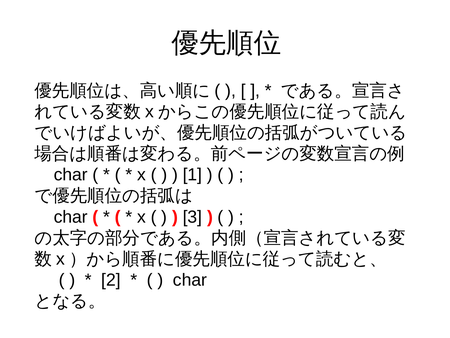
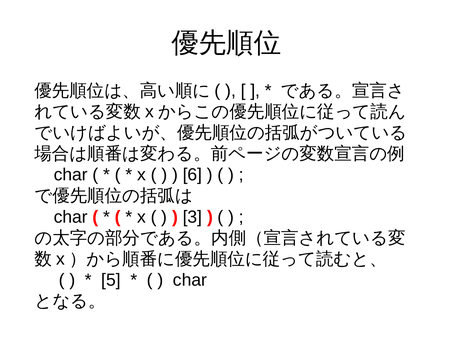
1: 1 -> 6
2: 2 -> 5
